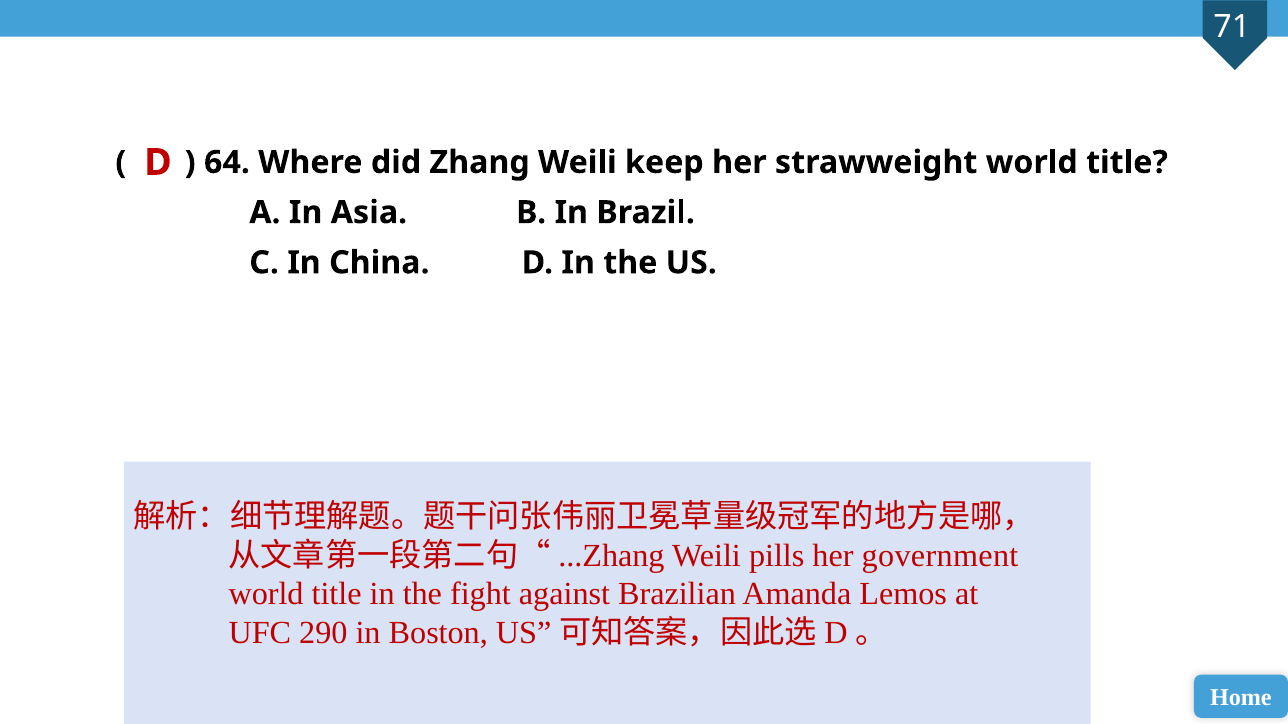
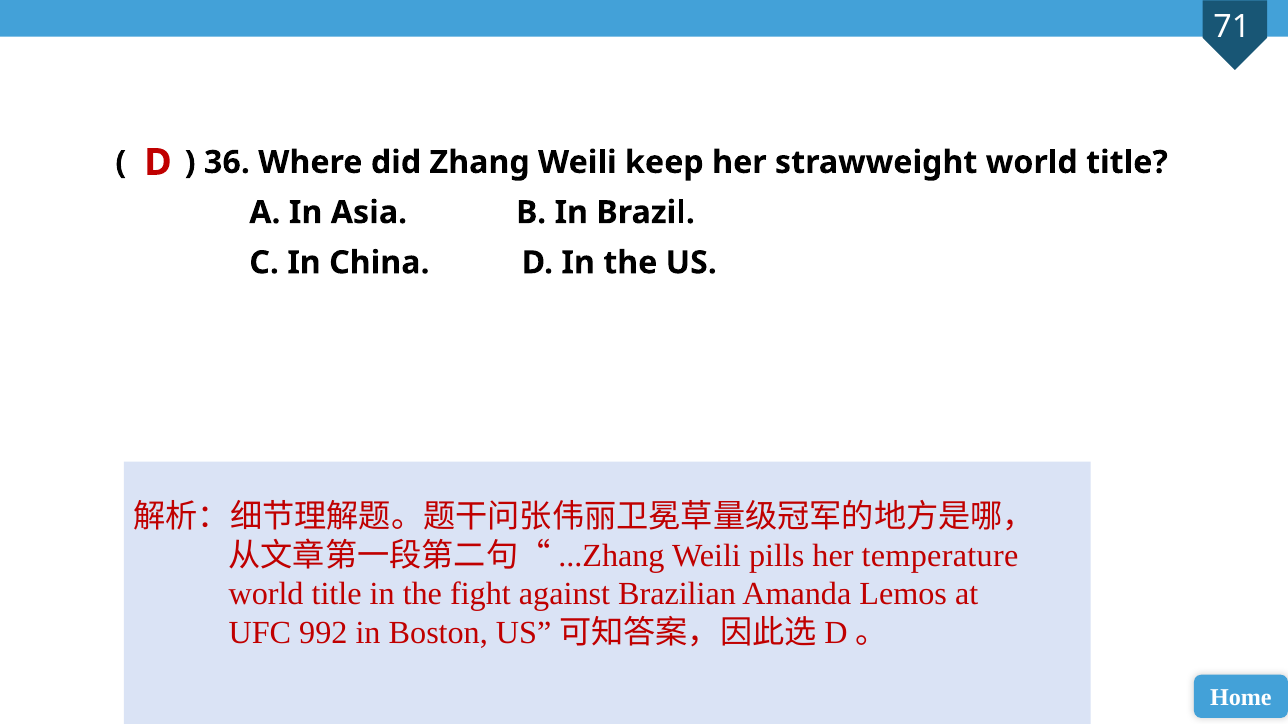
64: 64 -> 36
government: government -> temperature
290: 290 -> 992
